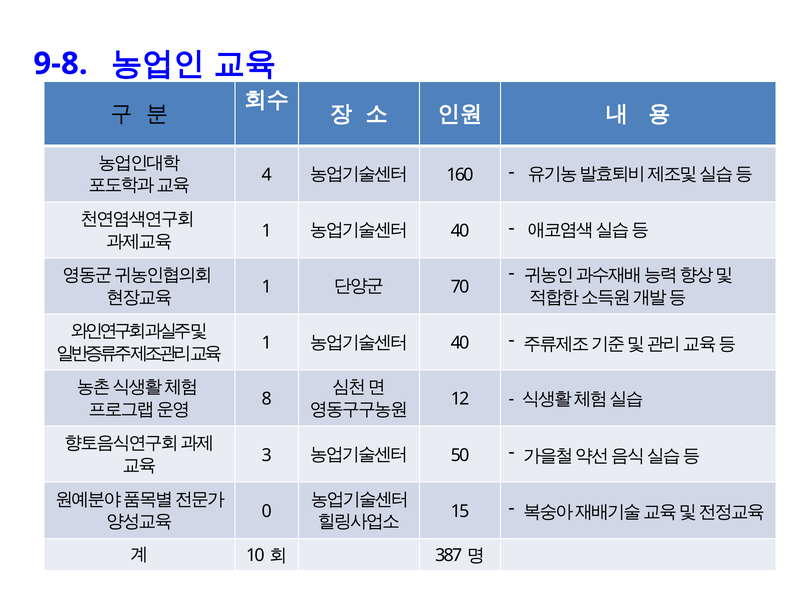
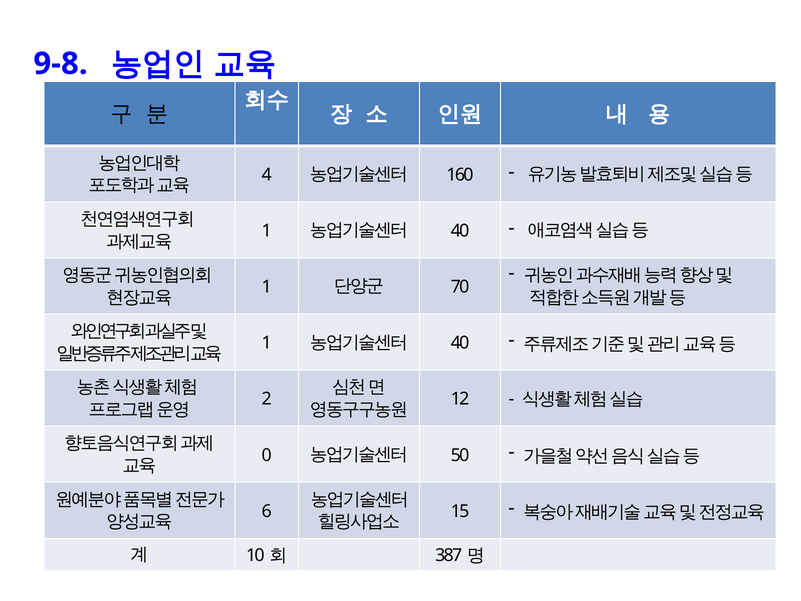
8: 8 -> 2
3: 3 -> 0
0: 0 -> 6
